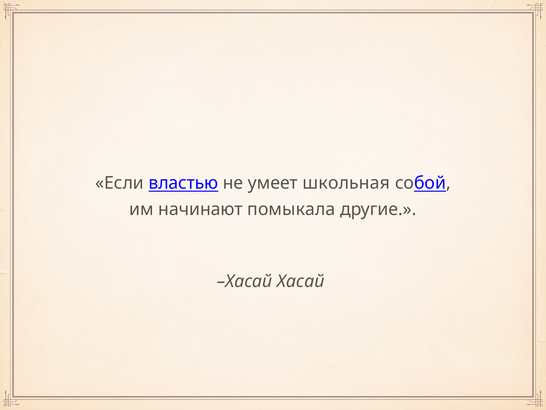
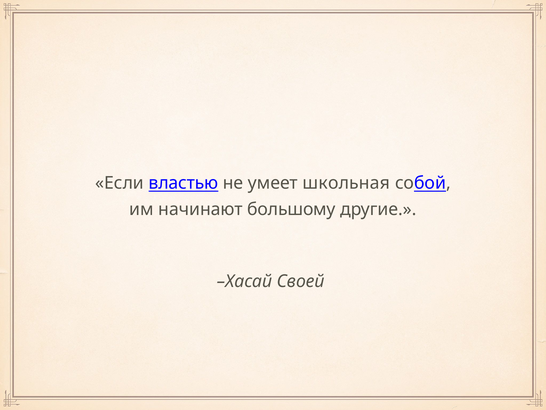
помыкала: помыкала -> большому
Хасай Хасай: Хасай -> Своей
